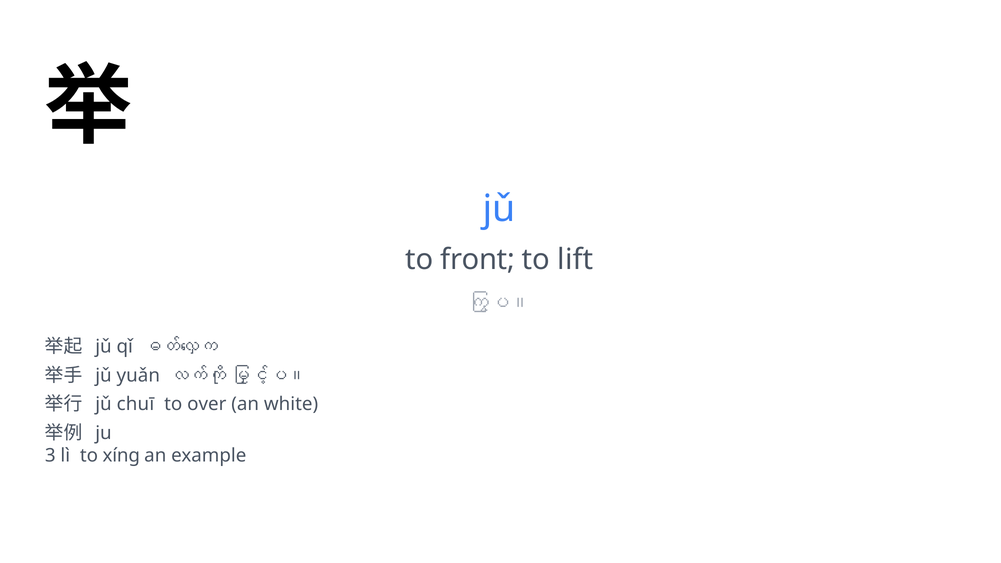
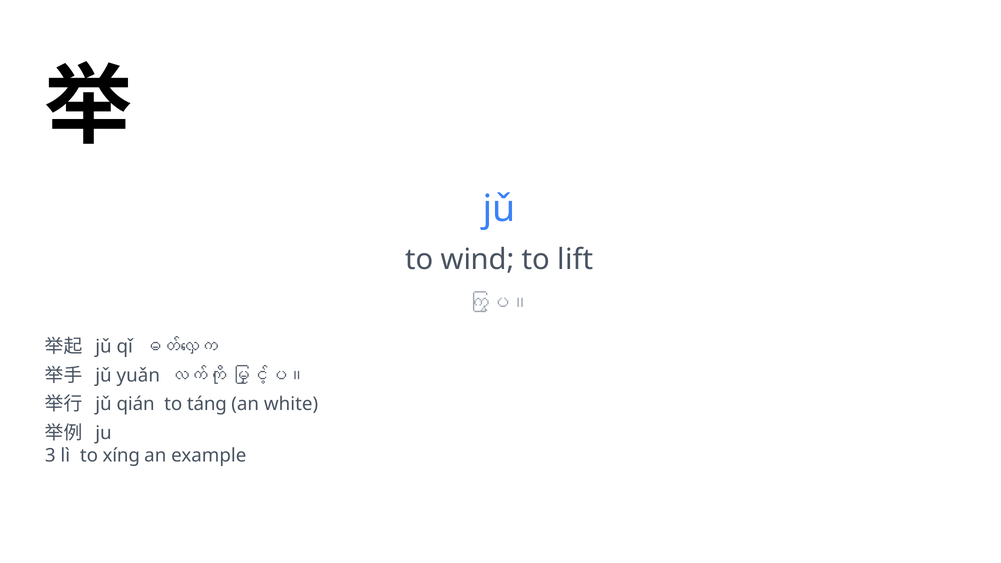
front: front -> wind
chuī: chuī -> qián
over: over -> táng
